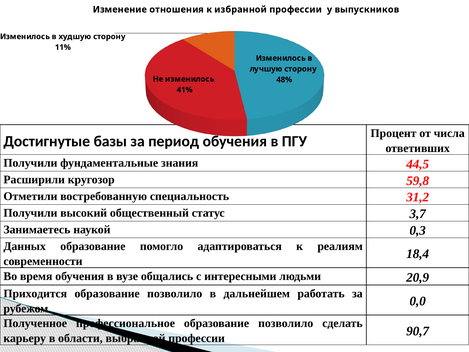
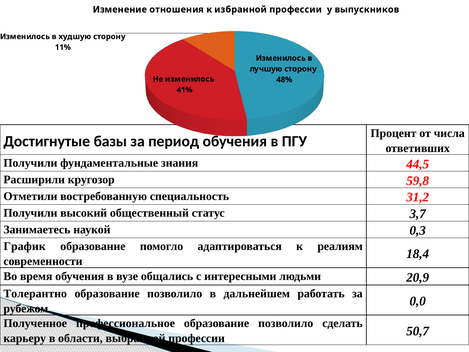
Данных: Данных -> График
Приходится: Приходится -> Толерантно
90,7: 90,7 -> 50,7
